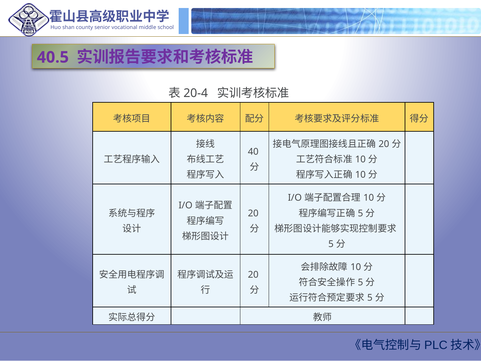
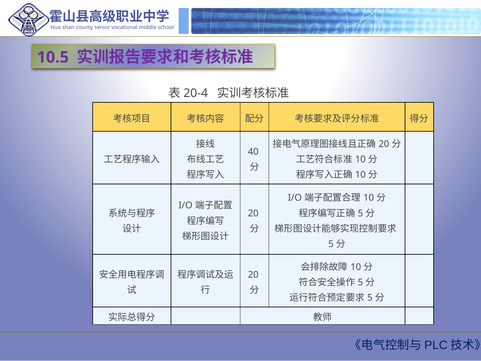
40.5: 40.5 -> 10.5
